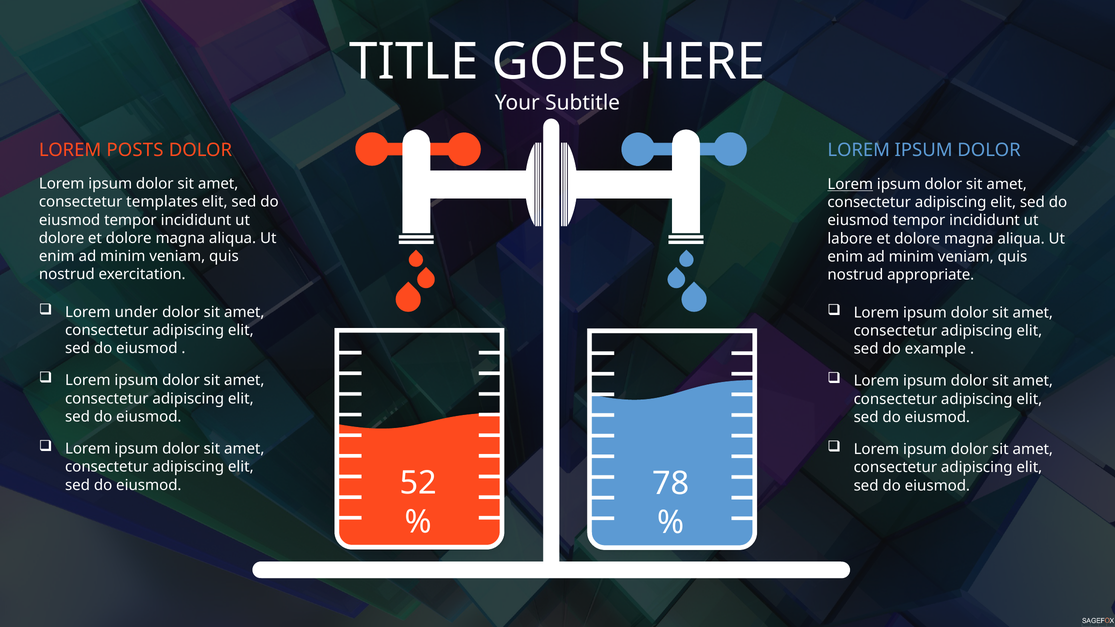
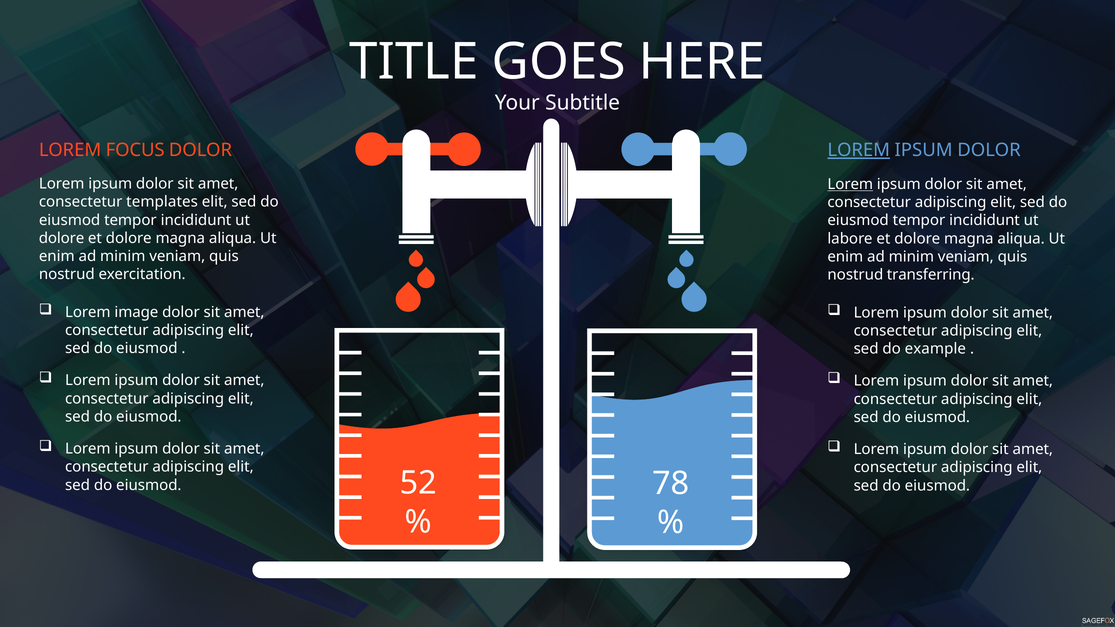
POSTS: POSTS -> FOCUS
LOREM at (859, 150) underline: none -> present
appropriate: appropriate -> transferring
under: under -> image
